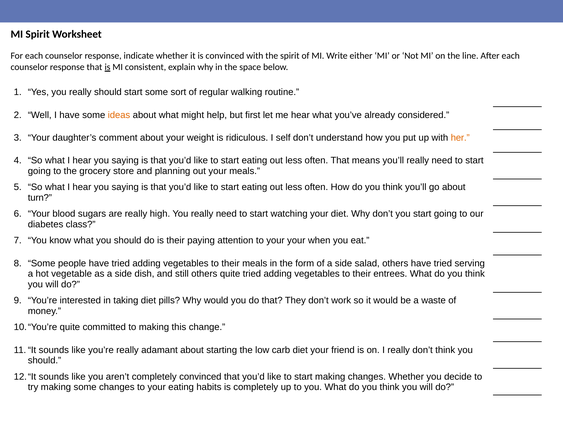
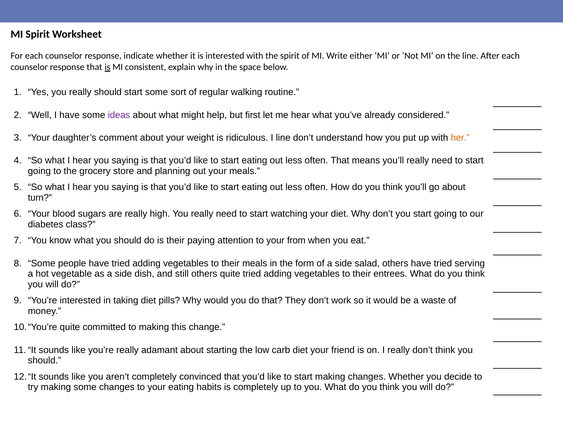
is convinced: convinced -> interested
ideas colour: orange -> purple
I self: self -> line
your your: your -> from
